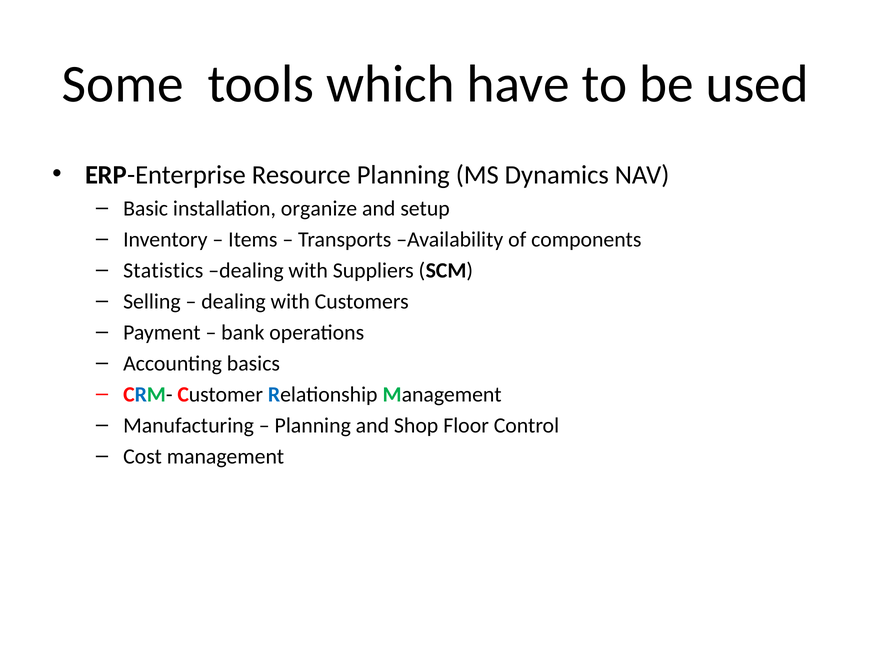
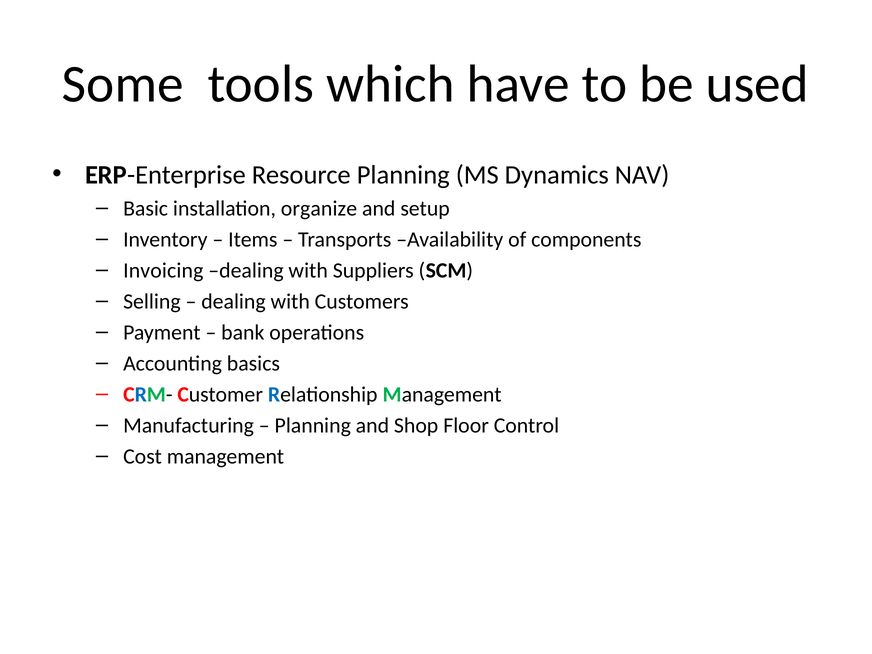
Statistics: Statistics -> Invoicing
